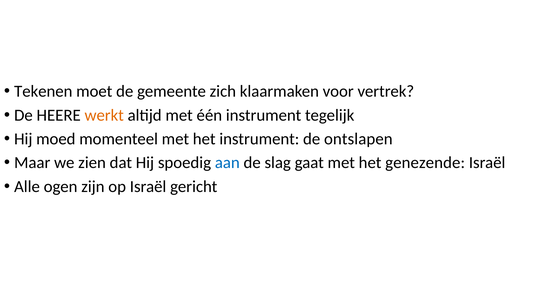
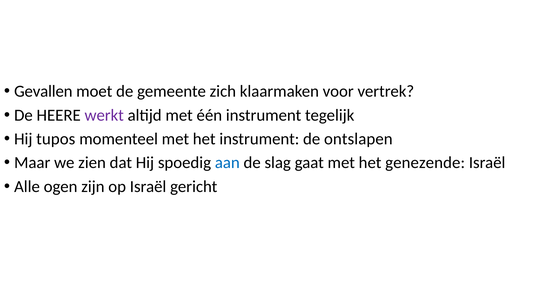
Tekenen: Tekenen -> Gevallen
werkt colour: orange -> purple
moed: moed -> tupos
